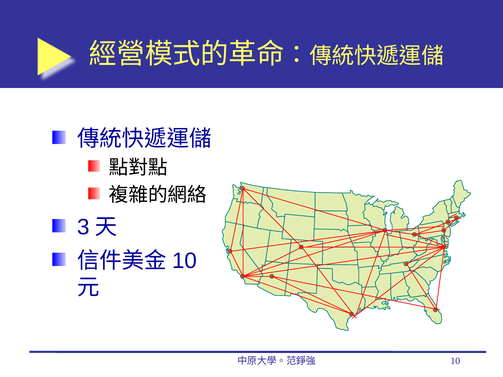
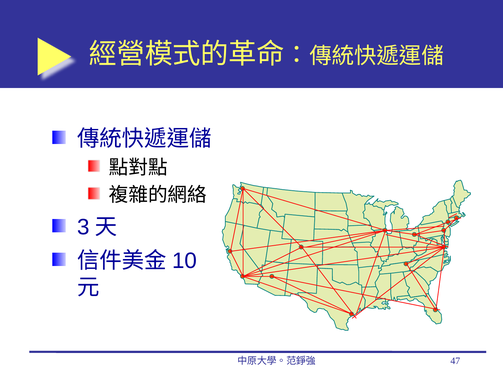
10 at (455, 361): 10 -> 47
